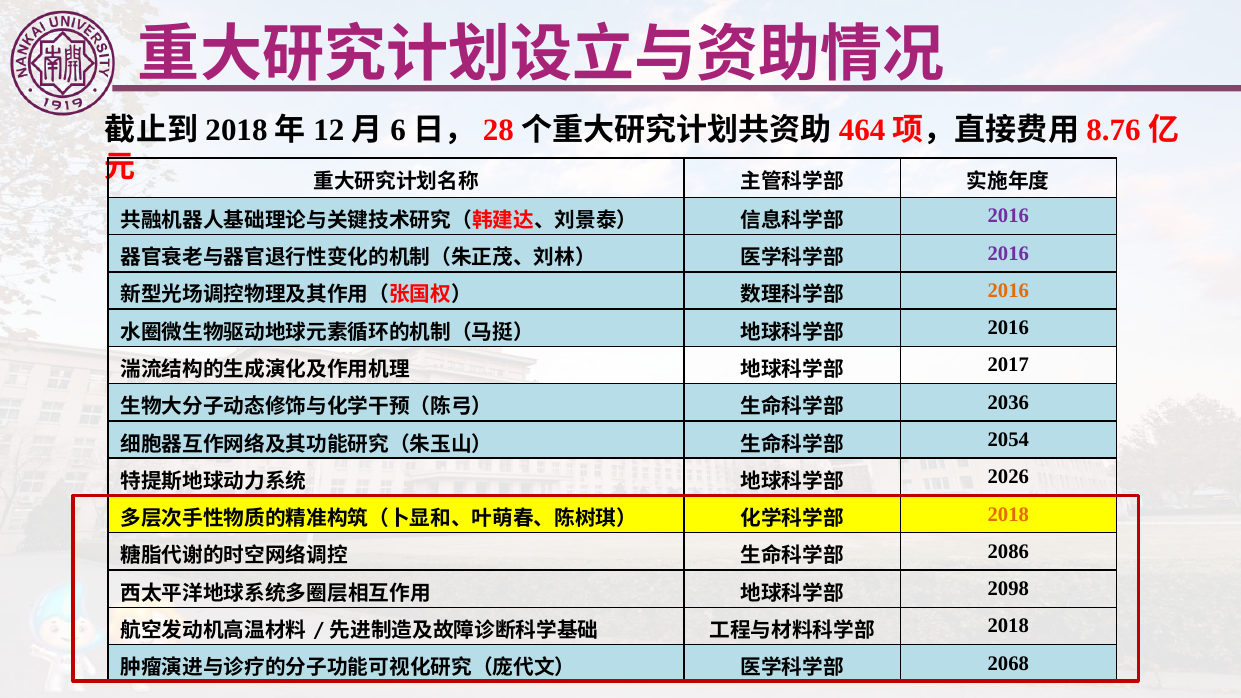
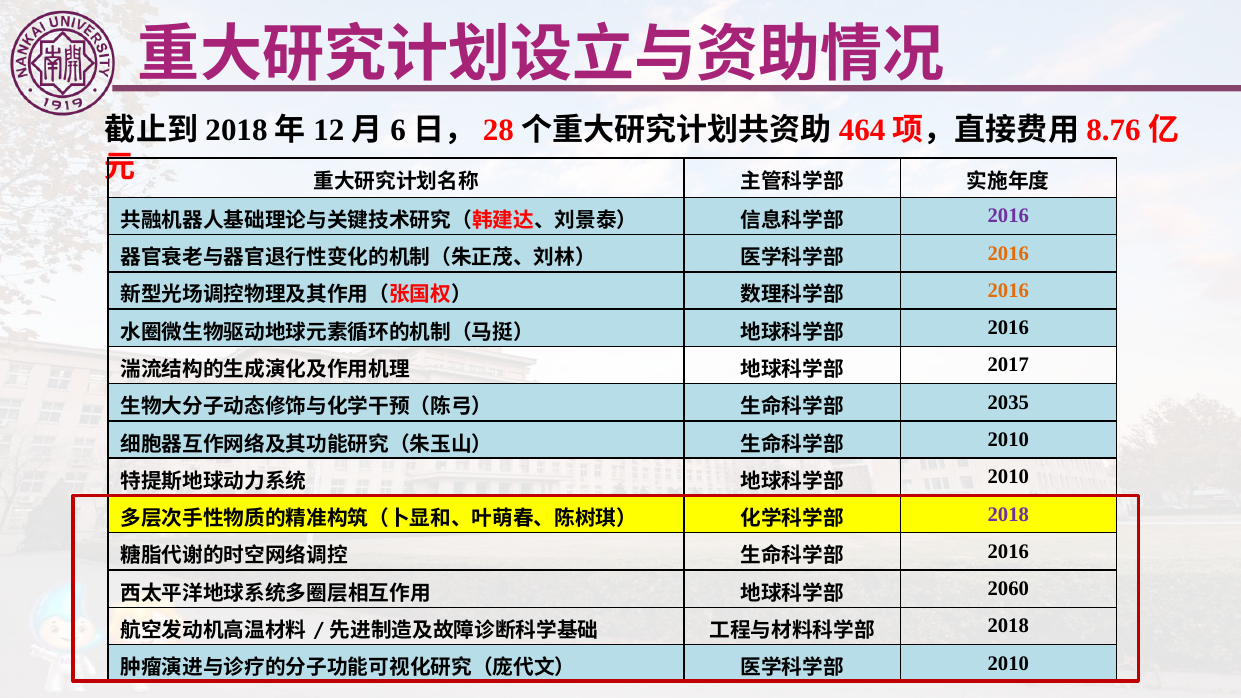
2016 at (1008, 253) colour: purple -> orange
2036: 2036 -> 2035
2054 at (1008, 440): 2054 -> 2010
2026 at (1008, 477): 2026 -> 2010
2018 at (1008, 514) colour: orange -> purple
2086 at (1008, 552): 2086 -> 2016
2098: 2098 -> 2060
2068 at (1008, 663): 2068 -> 2010
